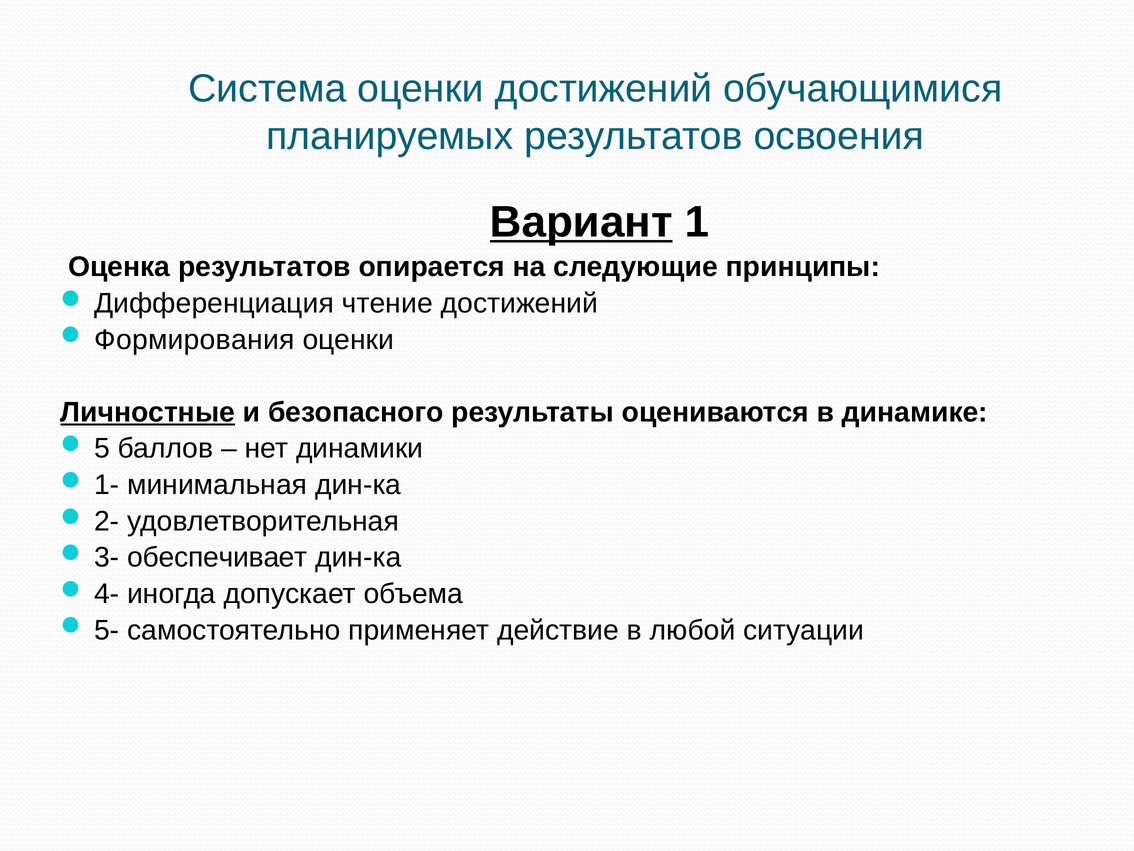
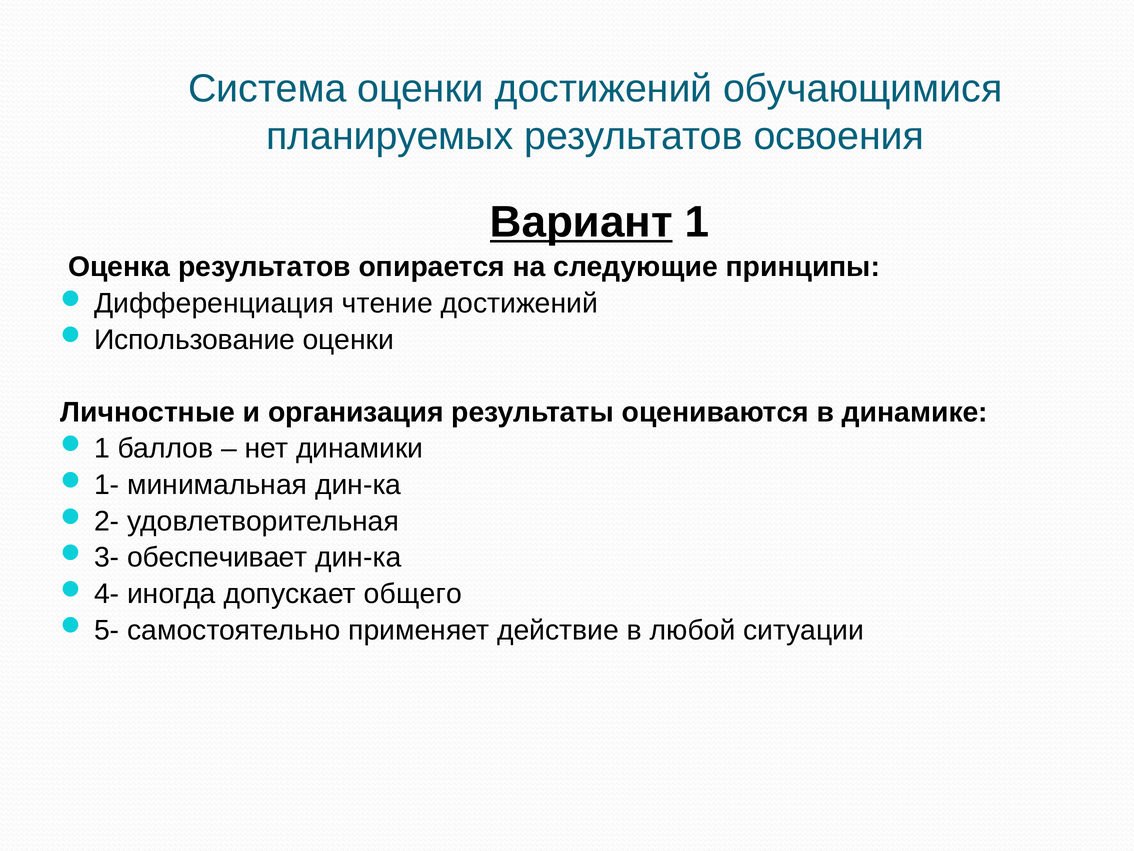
Формирования: Формирования -> Использование
Личностные underline: present -> none
безопасного: безопасного -> организация
5 at (102, 448): 5 -> 1
объема: объема -> общего
